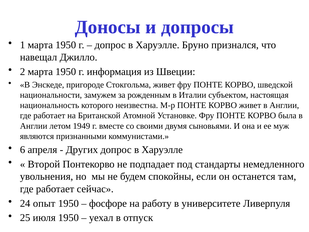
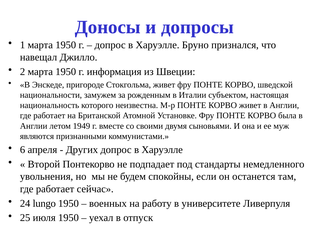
опыт: опыт -> lungo
фосфоре: фосфоре -> военных
